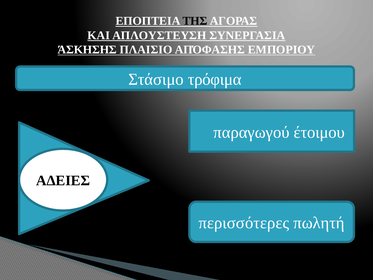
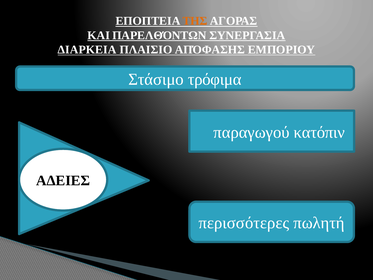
ΤΗΣ colour: black -> orange
ΑΠΛΟΥΣΤΕΥΣΗ: ΑΠΛΟΥΣΤΕΥΣΗ -> ΠΑΡΕΛΘΌΝΤΩΝ
ΆΣΚΗΣΗΣ: ΆΣΚΗΣΗΣ -> ΔΙΑΡΚΕΙΑ
έτοιμου: έτοιμου -> κατόπιν
